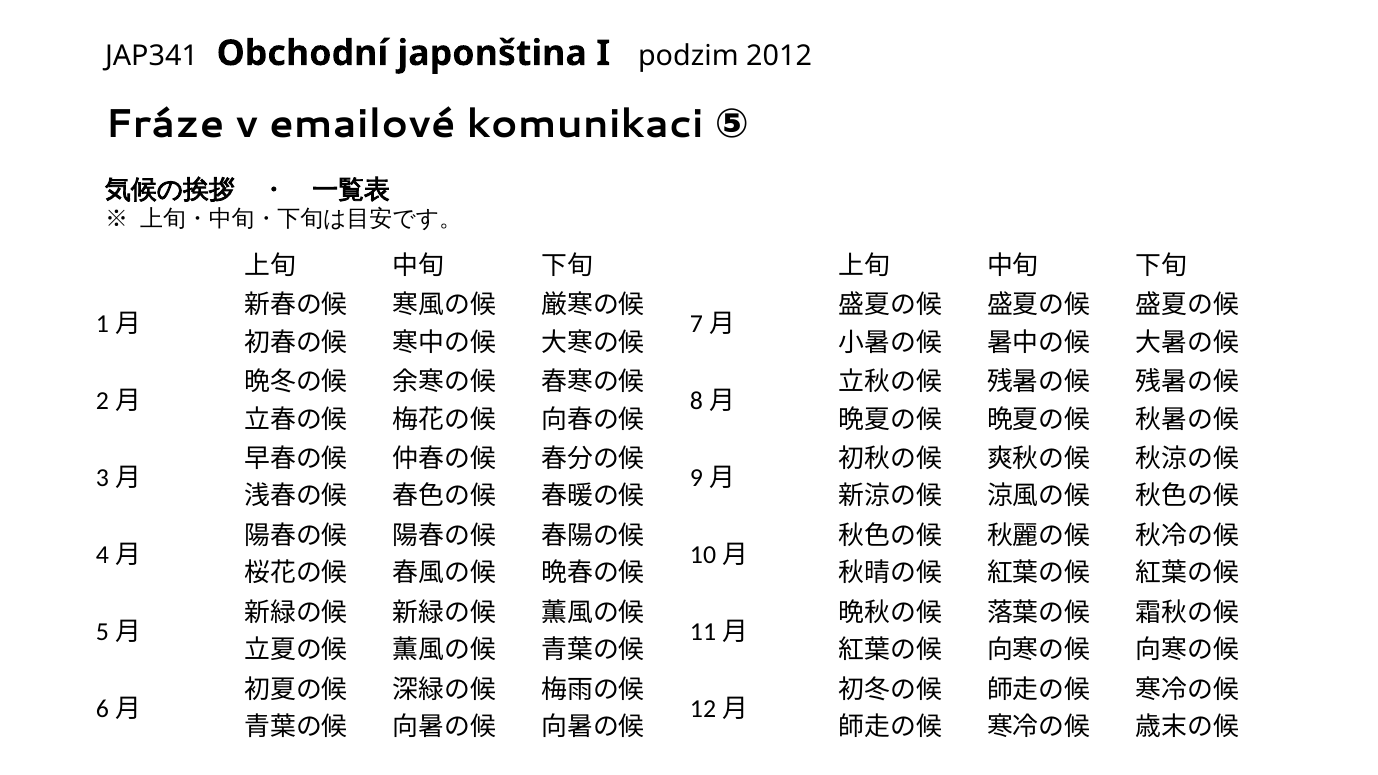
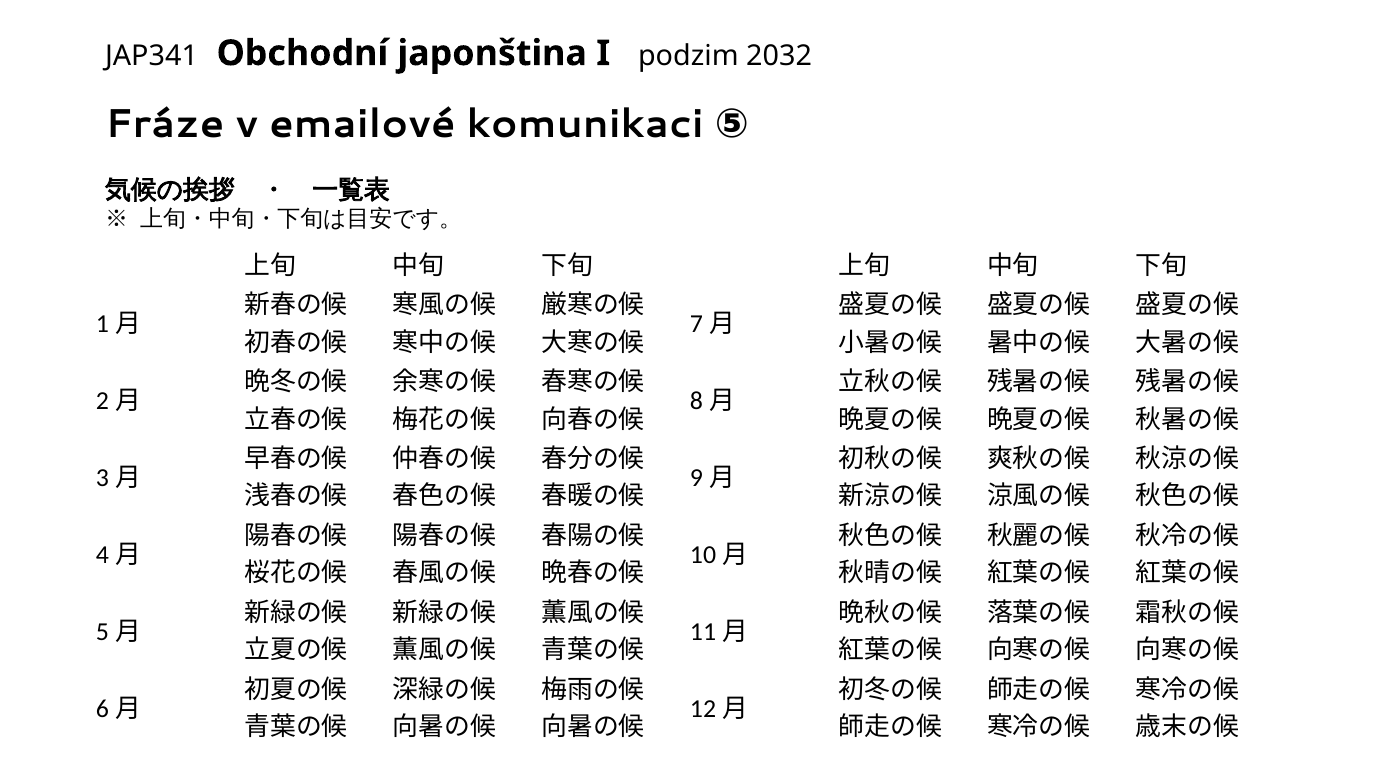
2012: 2012 -> 2032
